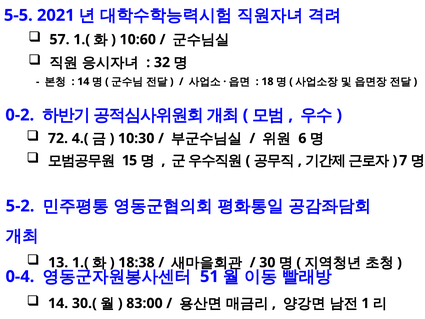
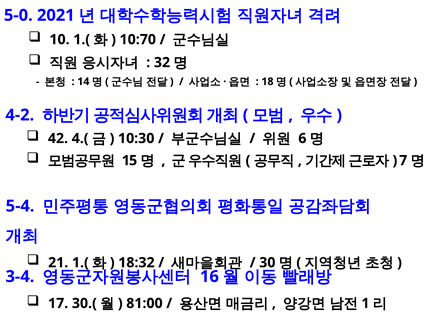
5-5: 5-5 -> 5-0
57: 57 -> 10
10:60: 10:60 -> 10:70
0-2: 0-2 -> 4-2
72: 72 -> 42
5-2: 5-2 -> 5-4
13: 13 -> 21
18:38: 18:38 -> 18:32
0-4: 0-4 -> 3-4
51: 51 -> 16
14 at (58, 303): 14 -> 17
83:00: 83:00 -> 81:00
